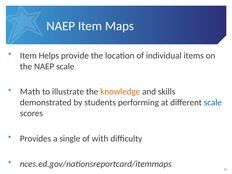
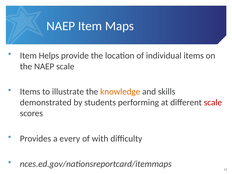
Math at (30, 92): Math -> Items
scale at (213, 102) colour: blue -> red
single: single -> every
